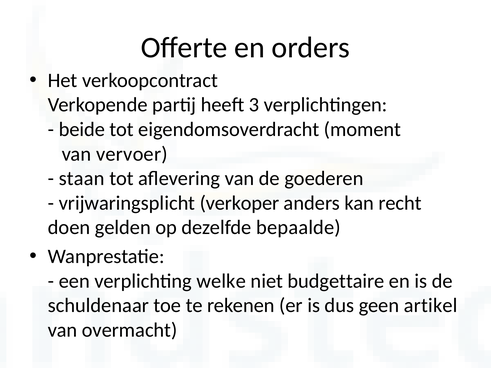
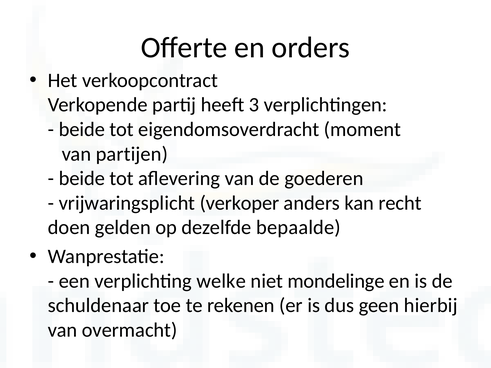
vervoer: vervoer -> partijen
staan at (82, 179): staan -> beide
budgettaire: budgettaire -> mondelinge
artikel: artikel -> hierbij
